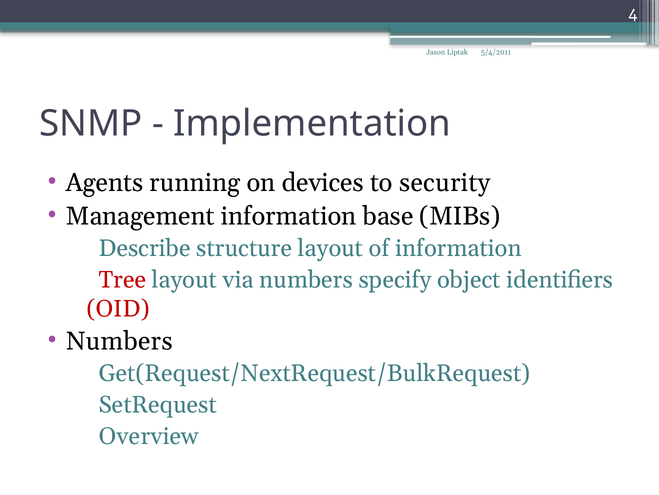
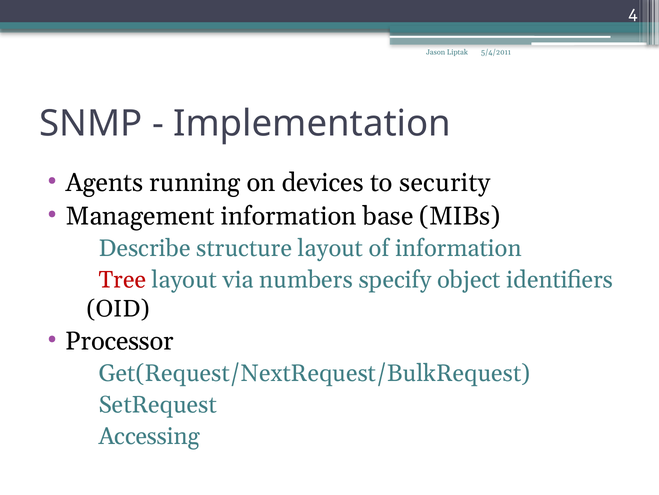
OID colour: red -> black
Numbers at (119, 341): Numbers -> Processor
Overview: Overview -> Accessing
